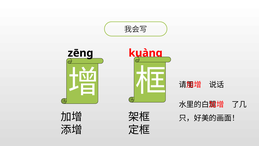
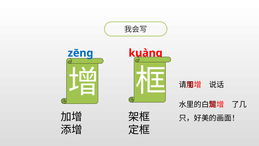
zēng colour: black -> blue
